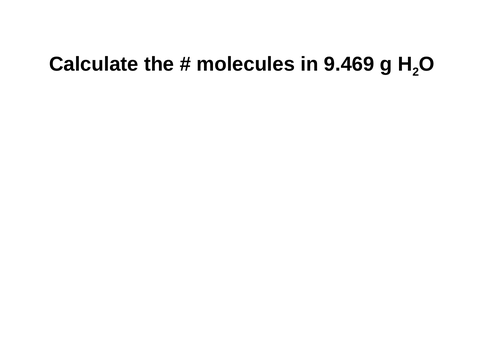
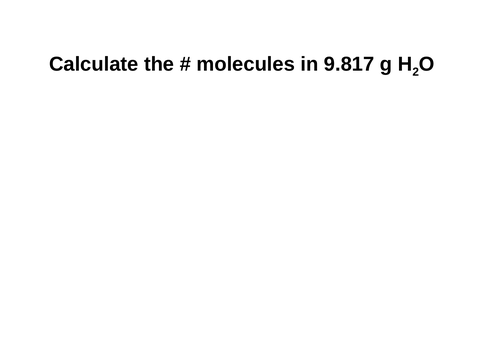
9.469: 9.469 -> 9.817
